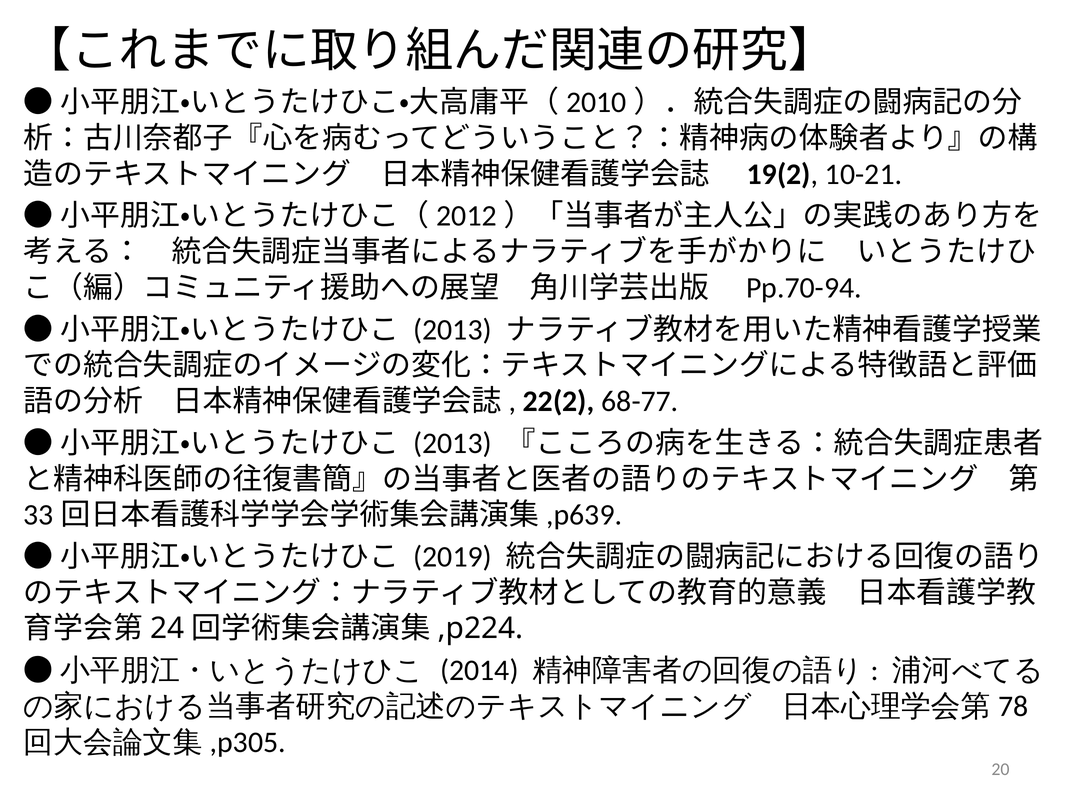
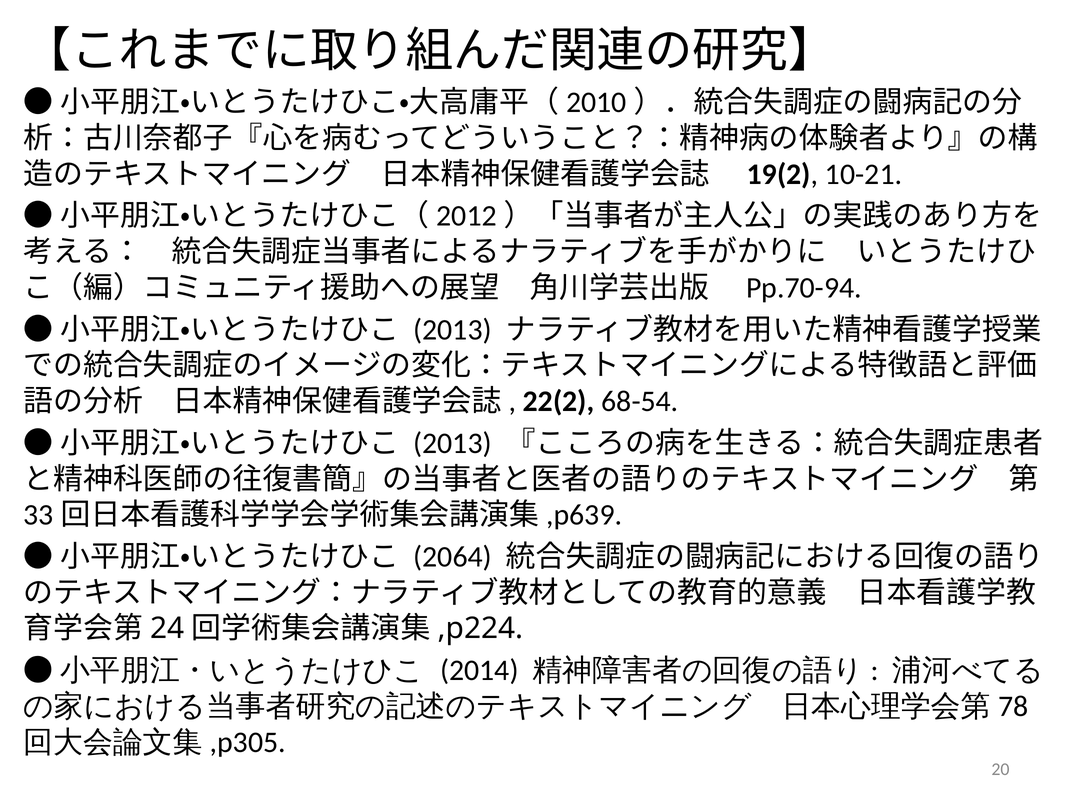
68-77: 68-77 -> 68-54
2019: 2019 -> 2064
